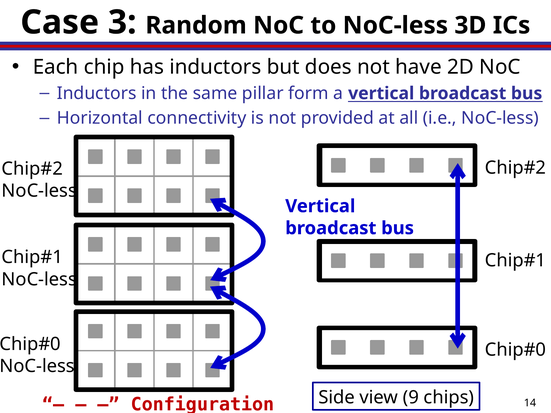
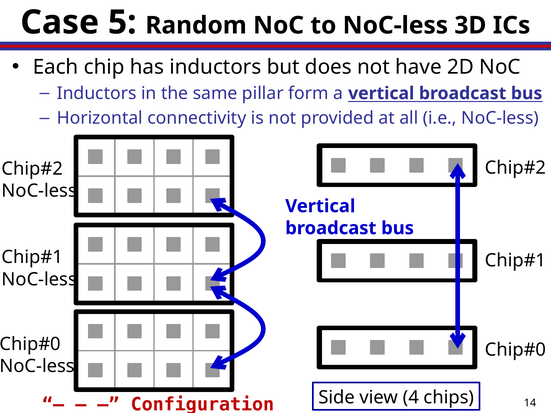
3: 3 -> 5
9: 9 -> 4
